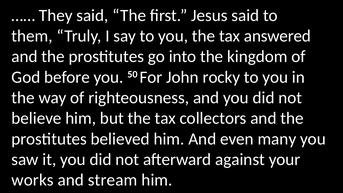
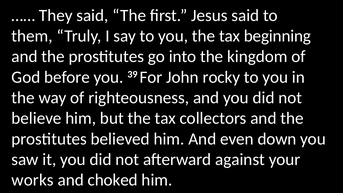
answered: answered -> beginning
50: 50 -> 39
many: many -> down
stream: stream -> choked
